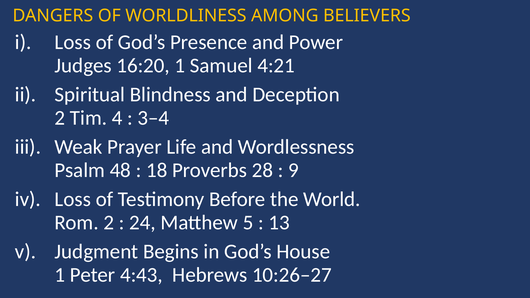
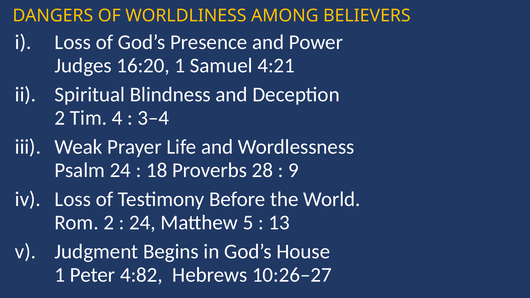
Psalm 48: 48 -> 24
4:43: 4:43 -> 4:82
